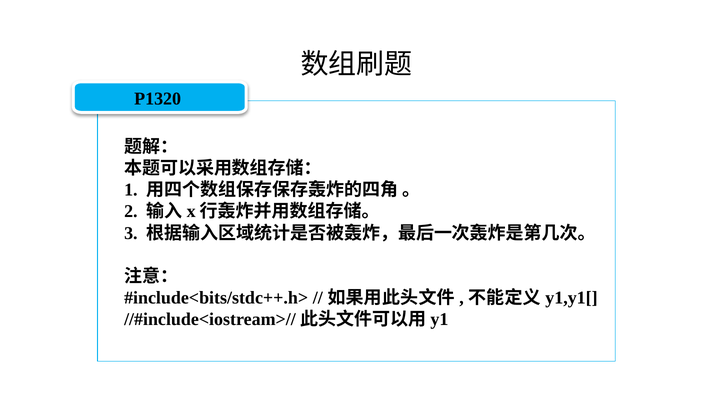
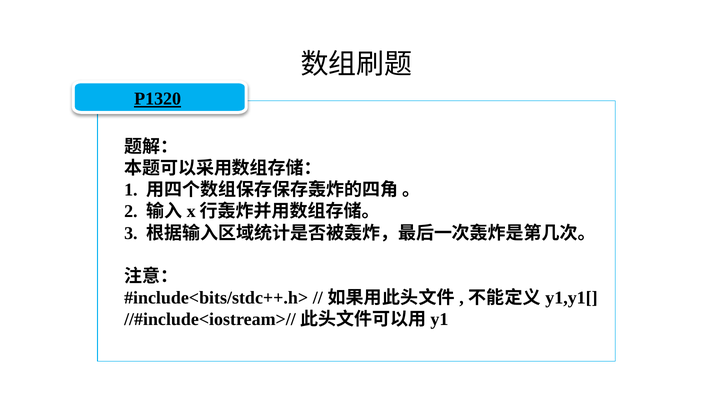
P1320 underline: none -> present
